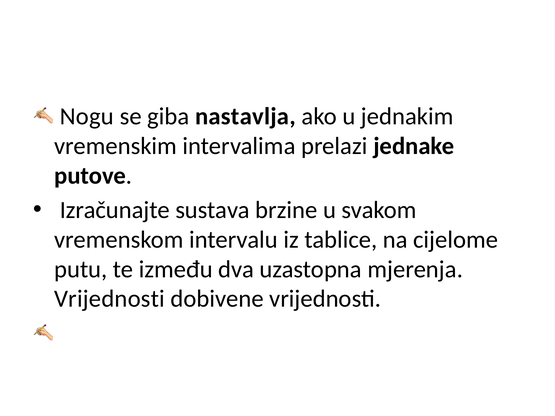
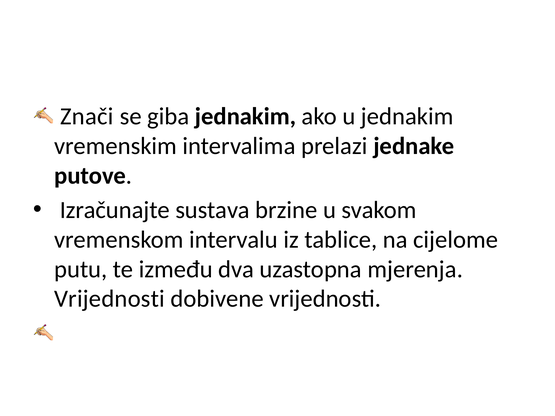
Nogu: Nogu -> Znači
giba nastavlja: nastavlja -> jednakim
